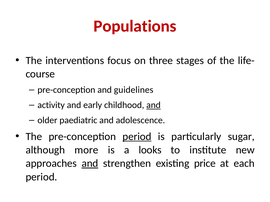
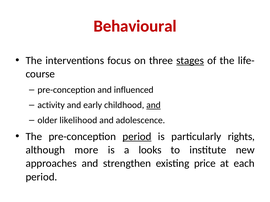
Populations: Populations -> Behavioural
stages underline: none -> present
guidelines: guidelines -> influenced
paediatric: paediatric -> likelihood
sugar: sugar -> rights
and at (90, 164) underline: present -> none
